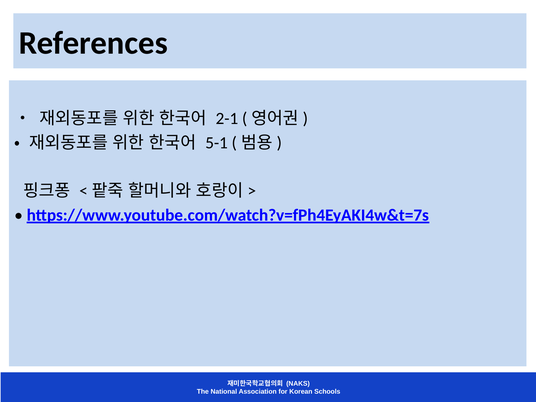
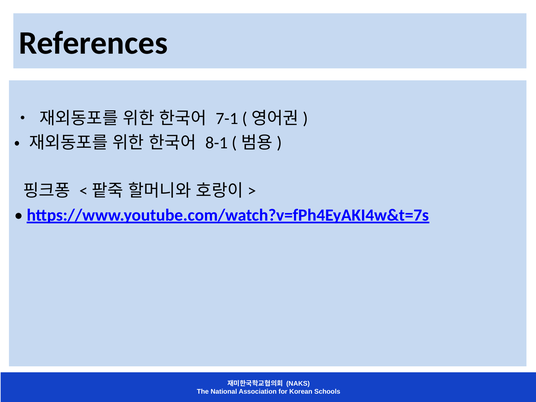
2-1: 2-1 -> 7-1
5-1: 5-1 -> 8-1
